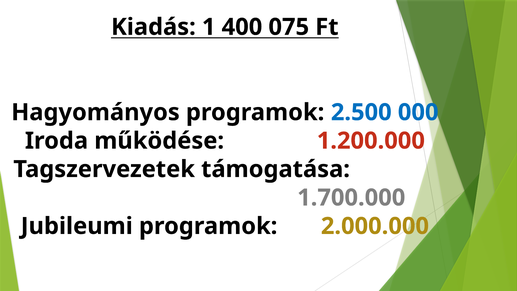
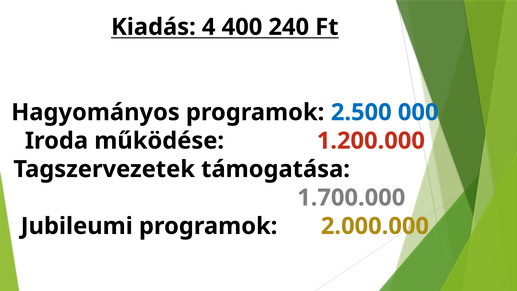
1: 1 -> 4
075: 075 -> 240
